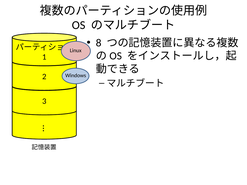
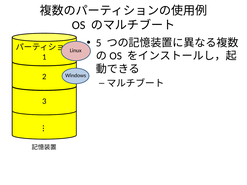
8: 8 -> 5
